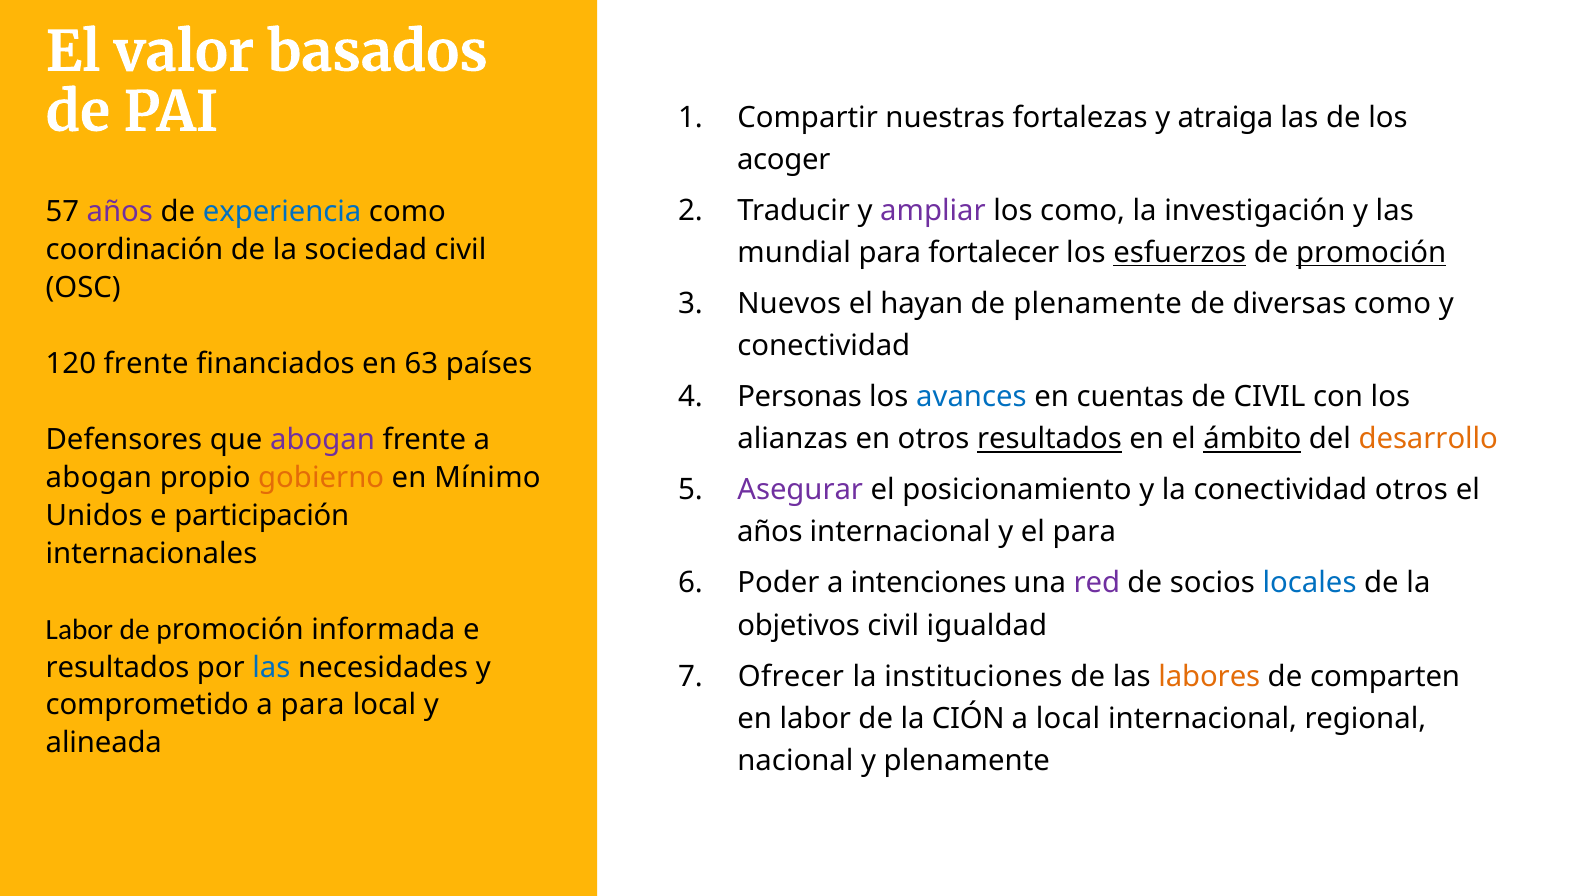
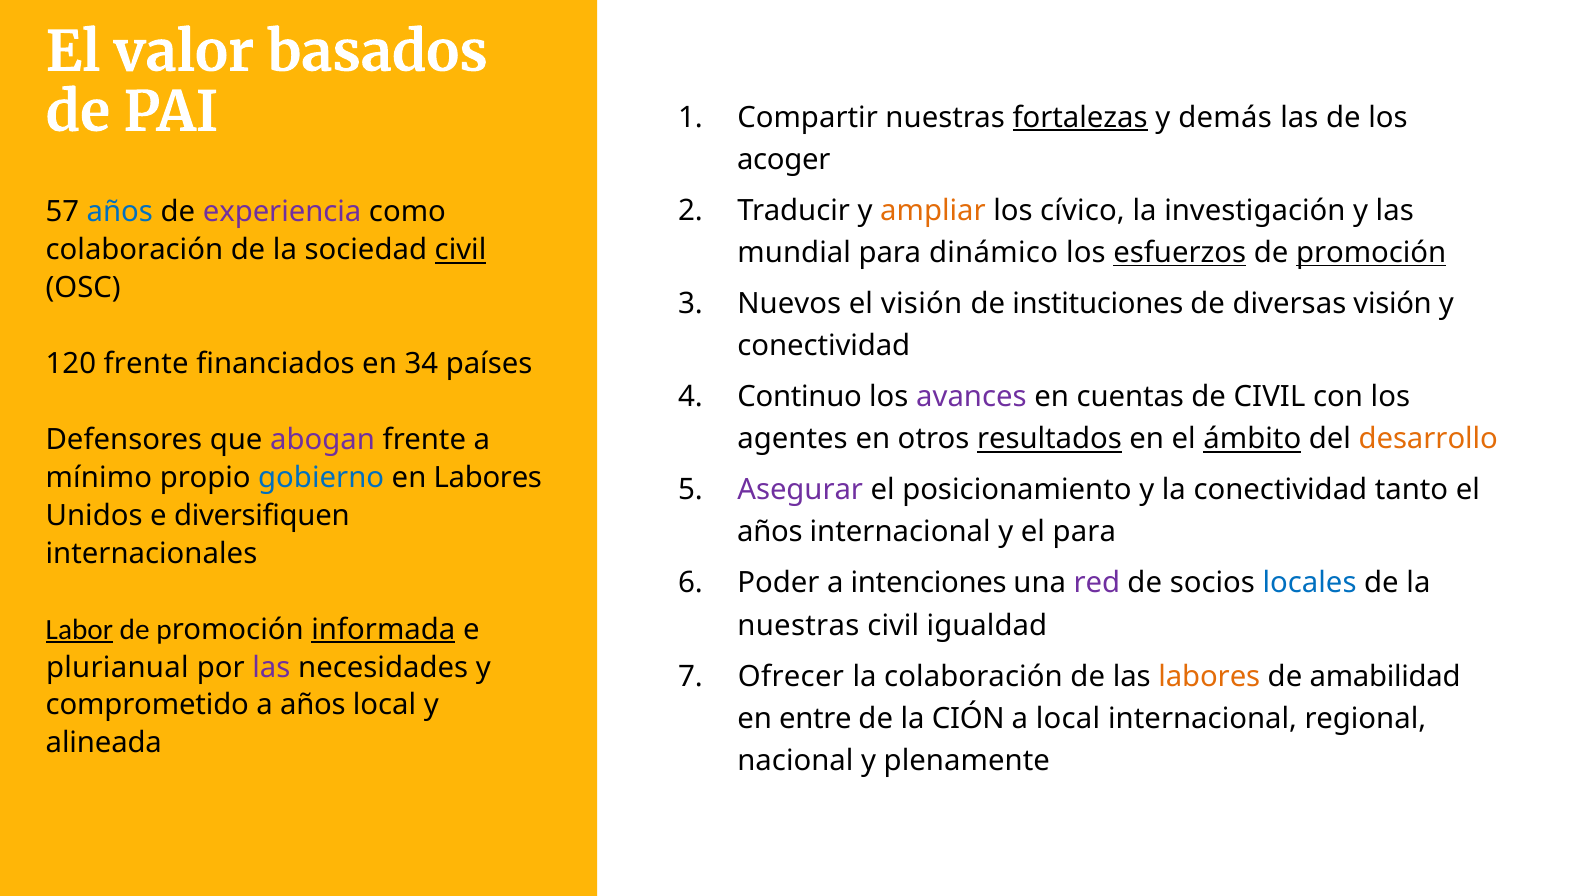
fortalezas underline: none -> present
atraiga: atraiga -> demás
ampliar colour: purple -> orange
los como: como -> cívico
años at (120, 212) colour: purple -> blue
experiencia colour: blue -> purple
coordinación at (134, 250): coordinación -> colaboración
civil at (461, 250) underline: none -> present
fortalecer: fortalecer -> dinámico
el hayan: hayan -> visión
de plenamente: plenamente -> instituciones
diversas como: como -> visión
63: 63 -> 34
Personas: Personas -> Continuo
avances colour: blue -> purple
alianzas: alianzas -> agentes
abogan at (99, 478): abogan -> mínimo
gobierno colour: orange -> blue
en Mínimo: Mínimo -> Labores
conectividad otros: otros -> tanto
participación: participación -> diversifiquen
objetivos at (799, 625): objetivos -> nuestras
Labor at (79, 629) underline: none -> present
informada underline: none -> present
resultados at (118, 667): resultados -> plurianual
las at (271, 667) colour: blue -> purple
la instituciones: instituciones -> colaboración
comparten: comparten -> amabilidad
a para: para -> años
en labor: labor -> entre
